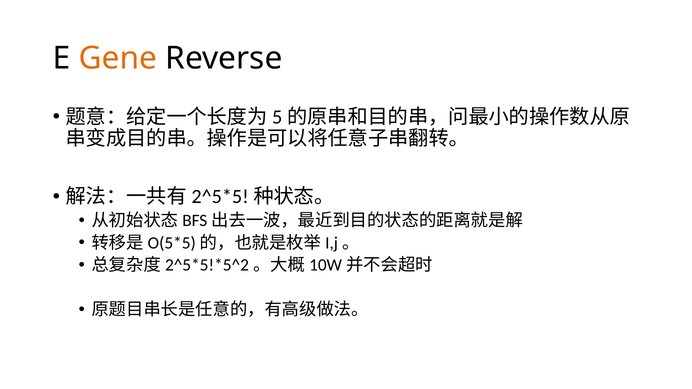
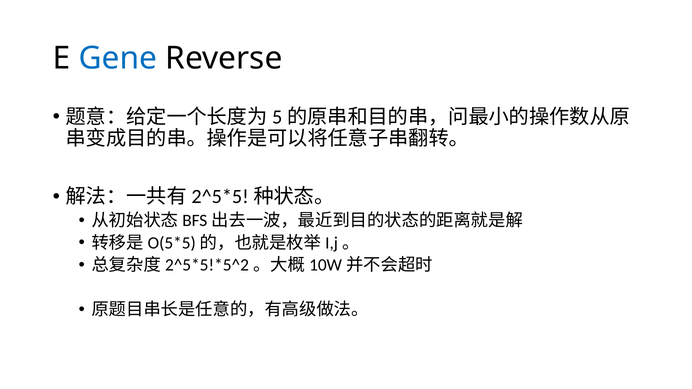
Gene colour: orange -> blue
